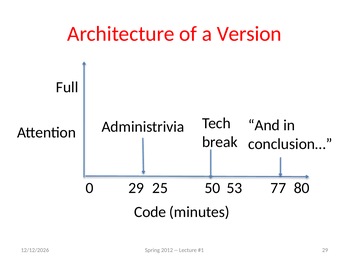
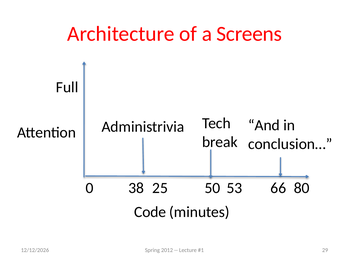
Version: Version -> Screens
0 29: 29 -> 38
77: 77 -> 66
